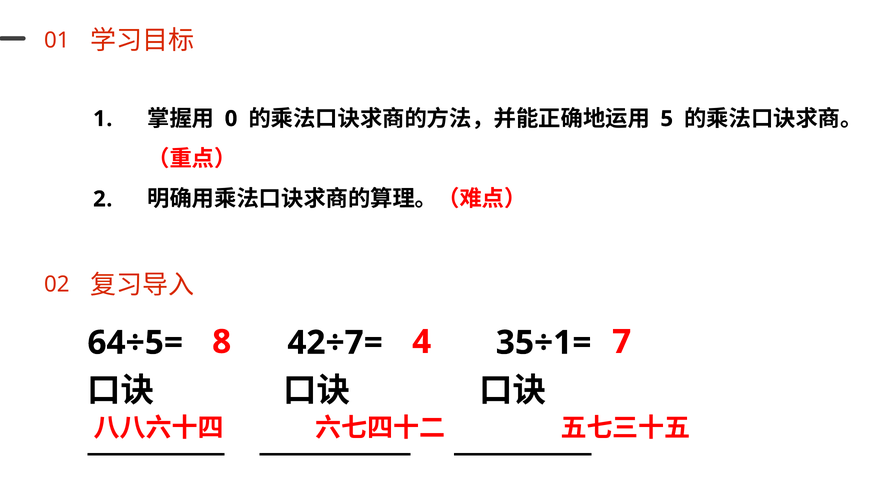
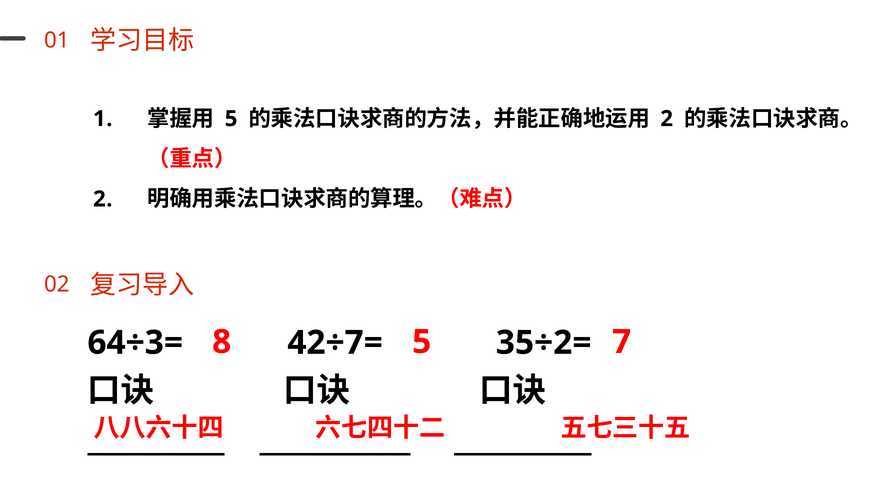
0 at (231, 119): 0 -> 5
5 at (667, 119): 5 -> 2
8 4: 4 -> 5
64÷5=: 64÷5= -> 64÷3=
35÷1=: 35÷1= -> 35÷2=
